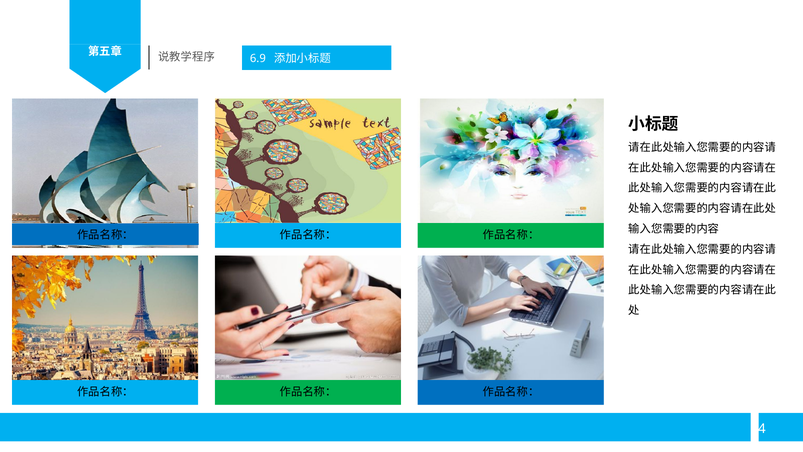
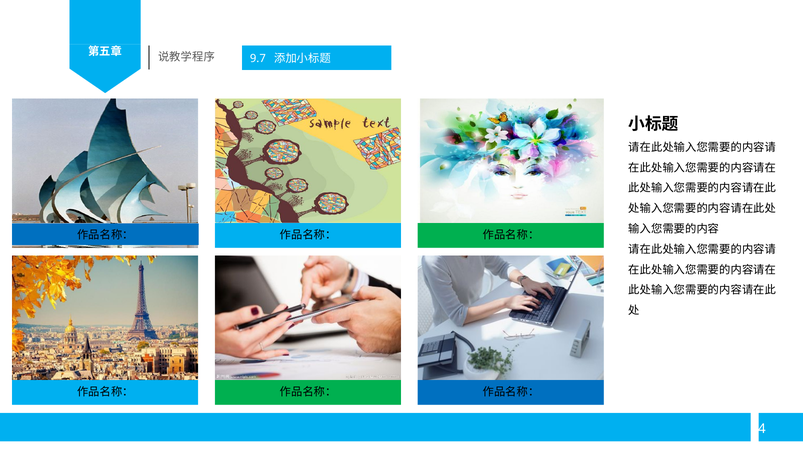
6.9: 6.9 -> 9.7
